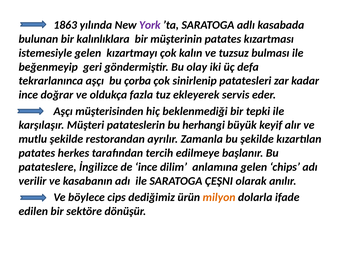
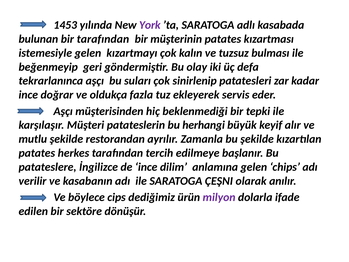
1863: 1863 -> 1453
bir kalınlıklara: kalınlıklara -> tarafından
çorba: çorba -> suları
milyon colour: orange -> purple
